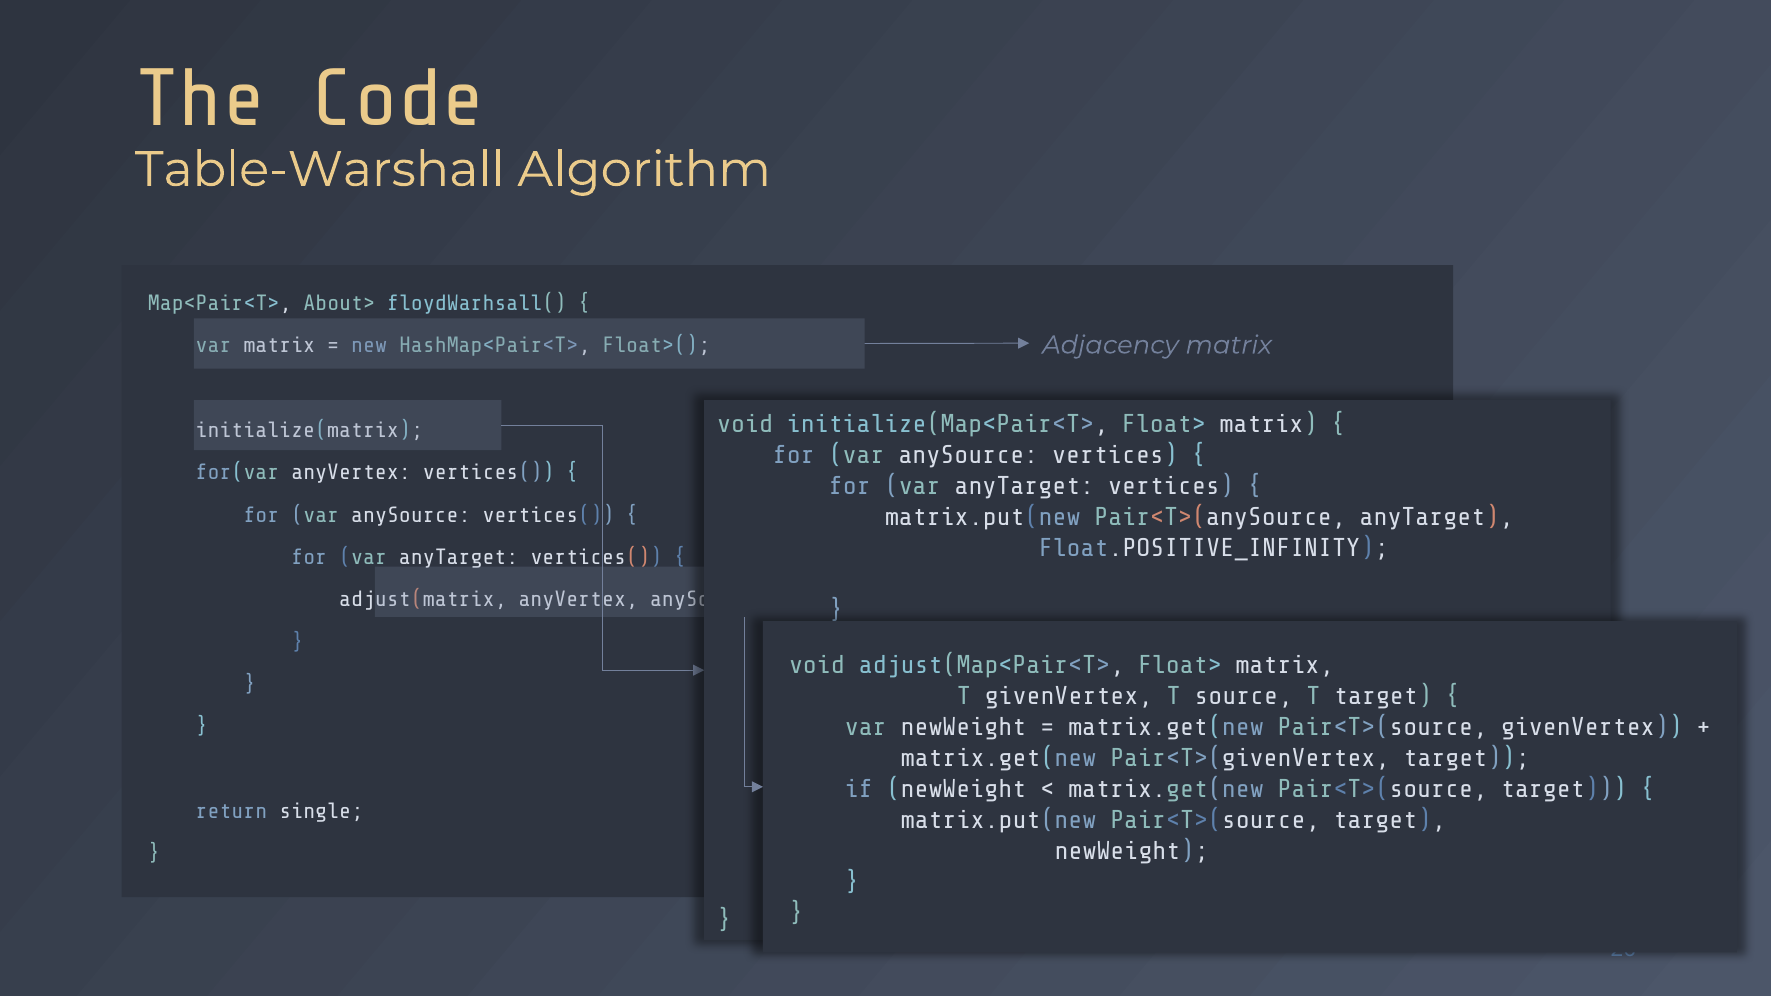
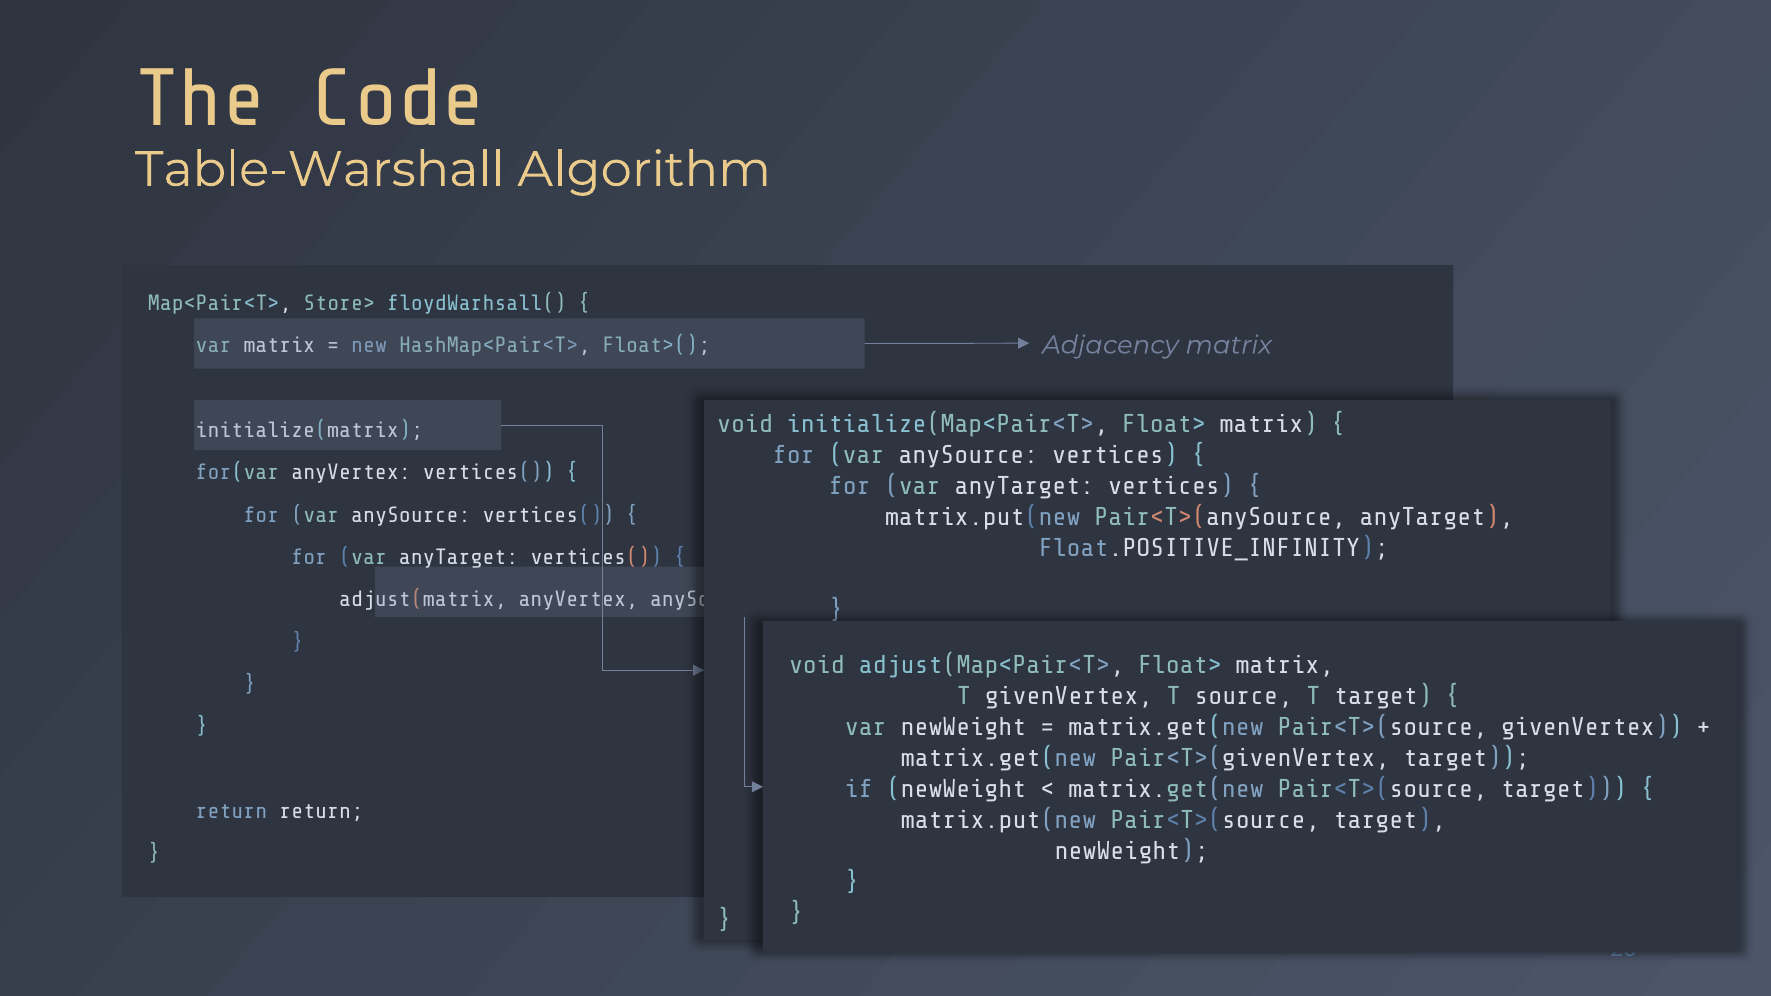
About>: About> -> Store>
return single: single -> return
